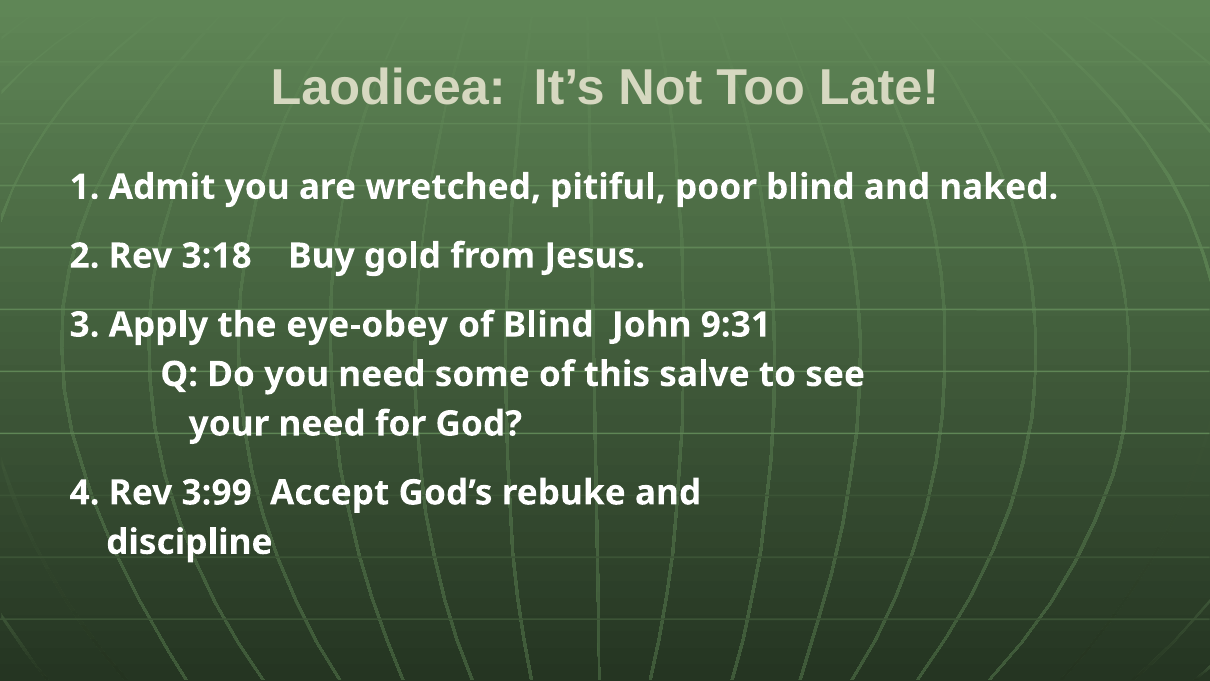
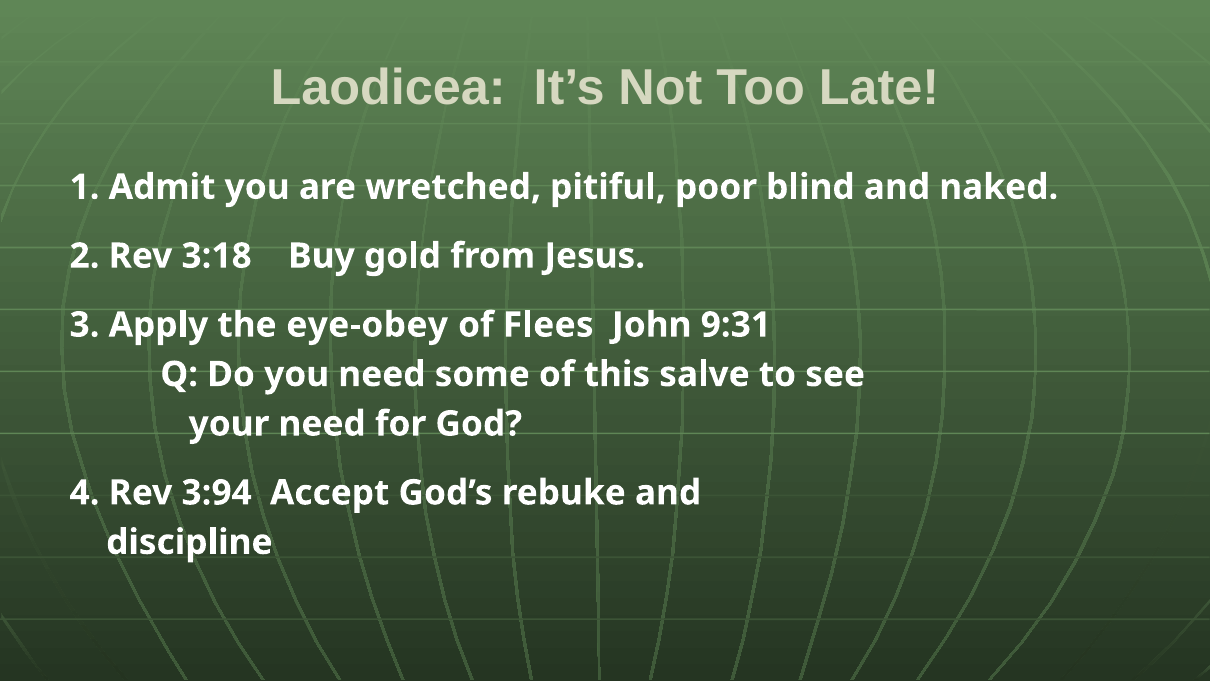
of Blind: Blind -> Flees
3:99: 3:99 -> 3:94
